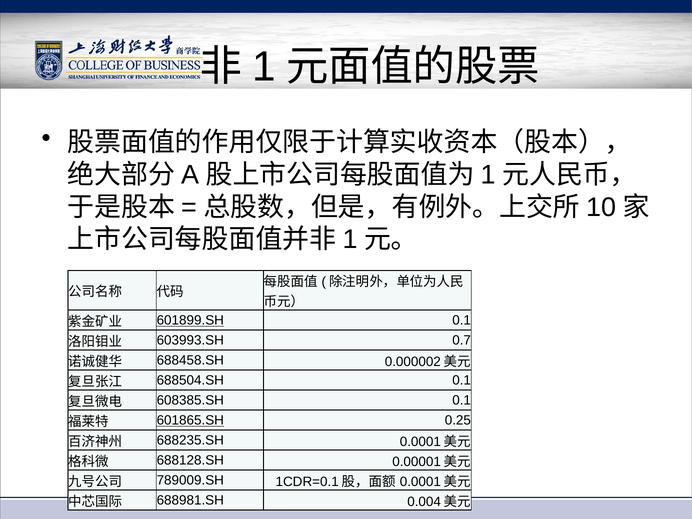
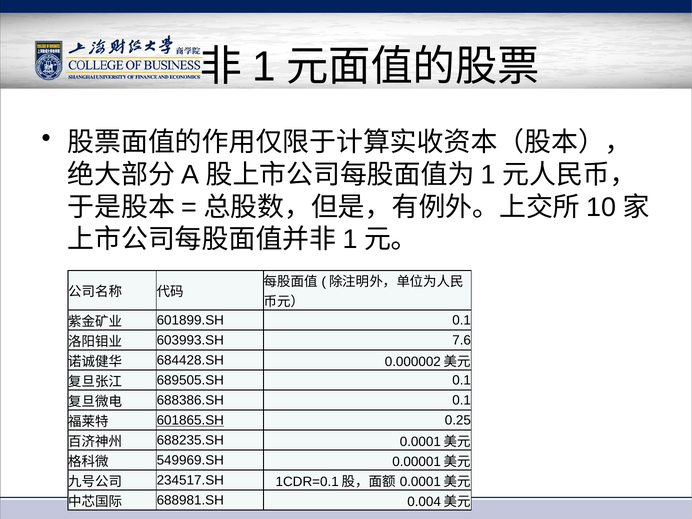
601899.SH underline: present -> none
0.7: 0.7 -> 7.6
688458.SH: 688458.SH -> 684428.SH
688504.SH: 688504.SH -> 689505.SH
608385.SH: 608385.SH -> 688386.SH
688128.SH: 688128.SH -> 549969.SH
789009.SH: 789009.SH -> 234517.SH
